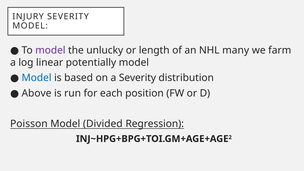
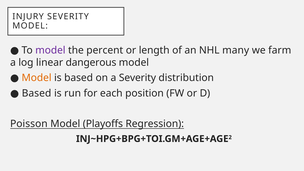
unlucky: unlucky -> percent
potentially: potentially -> dangerous
Model at (37, 78) colour: blue -> orange
Above at (37, 93): Above -> Based
Divided: Divided -> Playoffs
